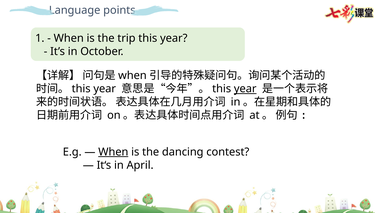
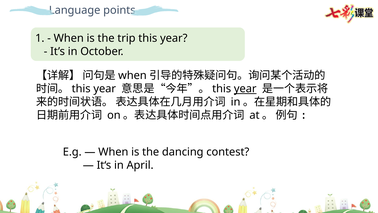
When at (113, 152) underline: present -> none
